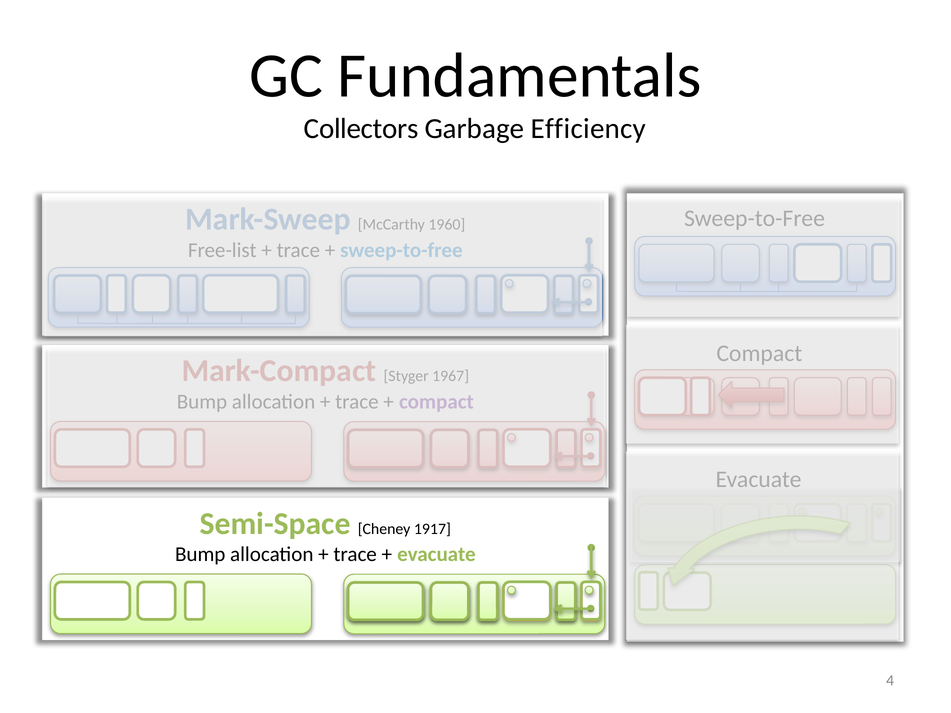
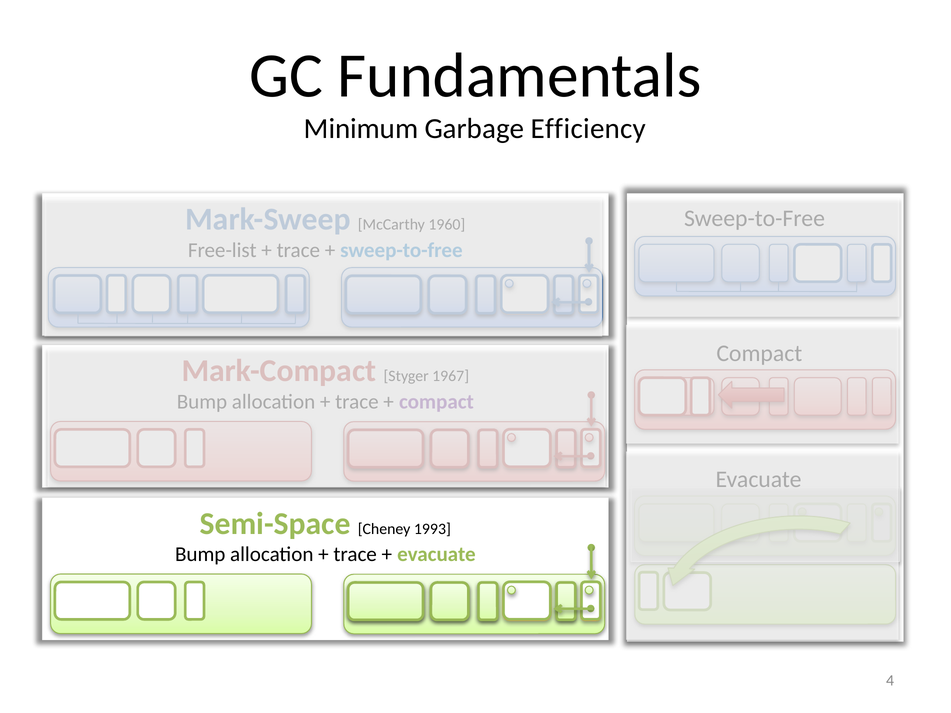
Collectors: Collectors -> Minimum
1917: 1917 -> 1993
